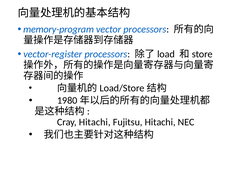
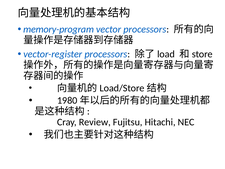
Cray Hitachi: Hitachi -> Review
